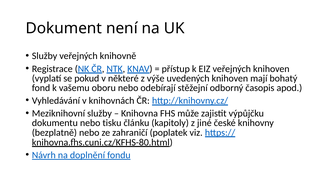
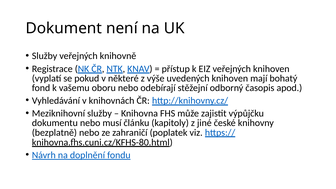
tisku: tisku -> musí
